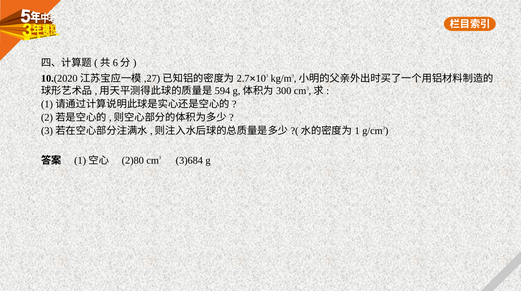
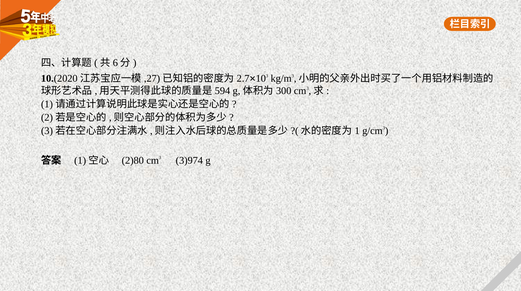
3)684: 3)684 -> 3)974
